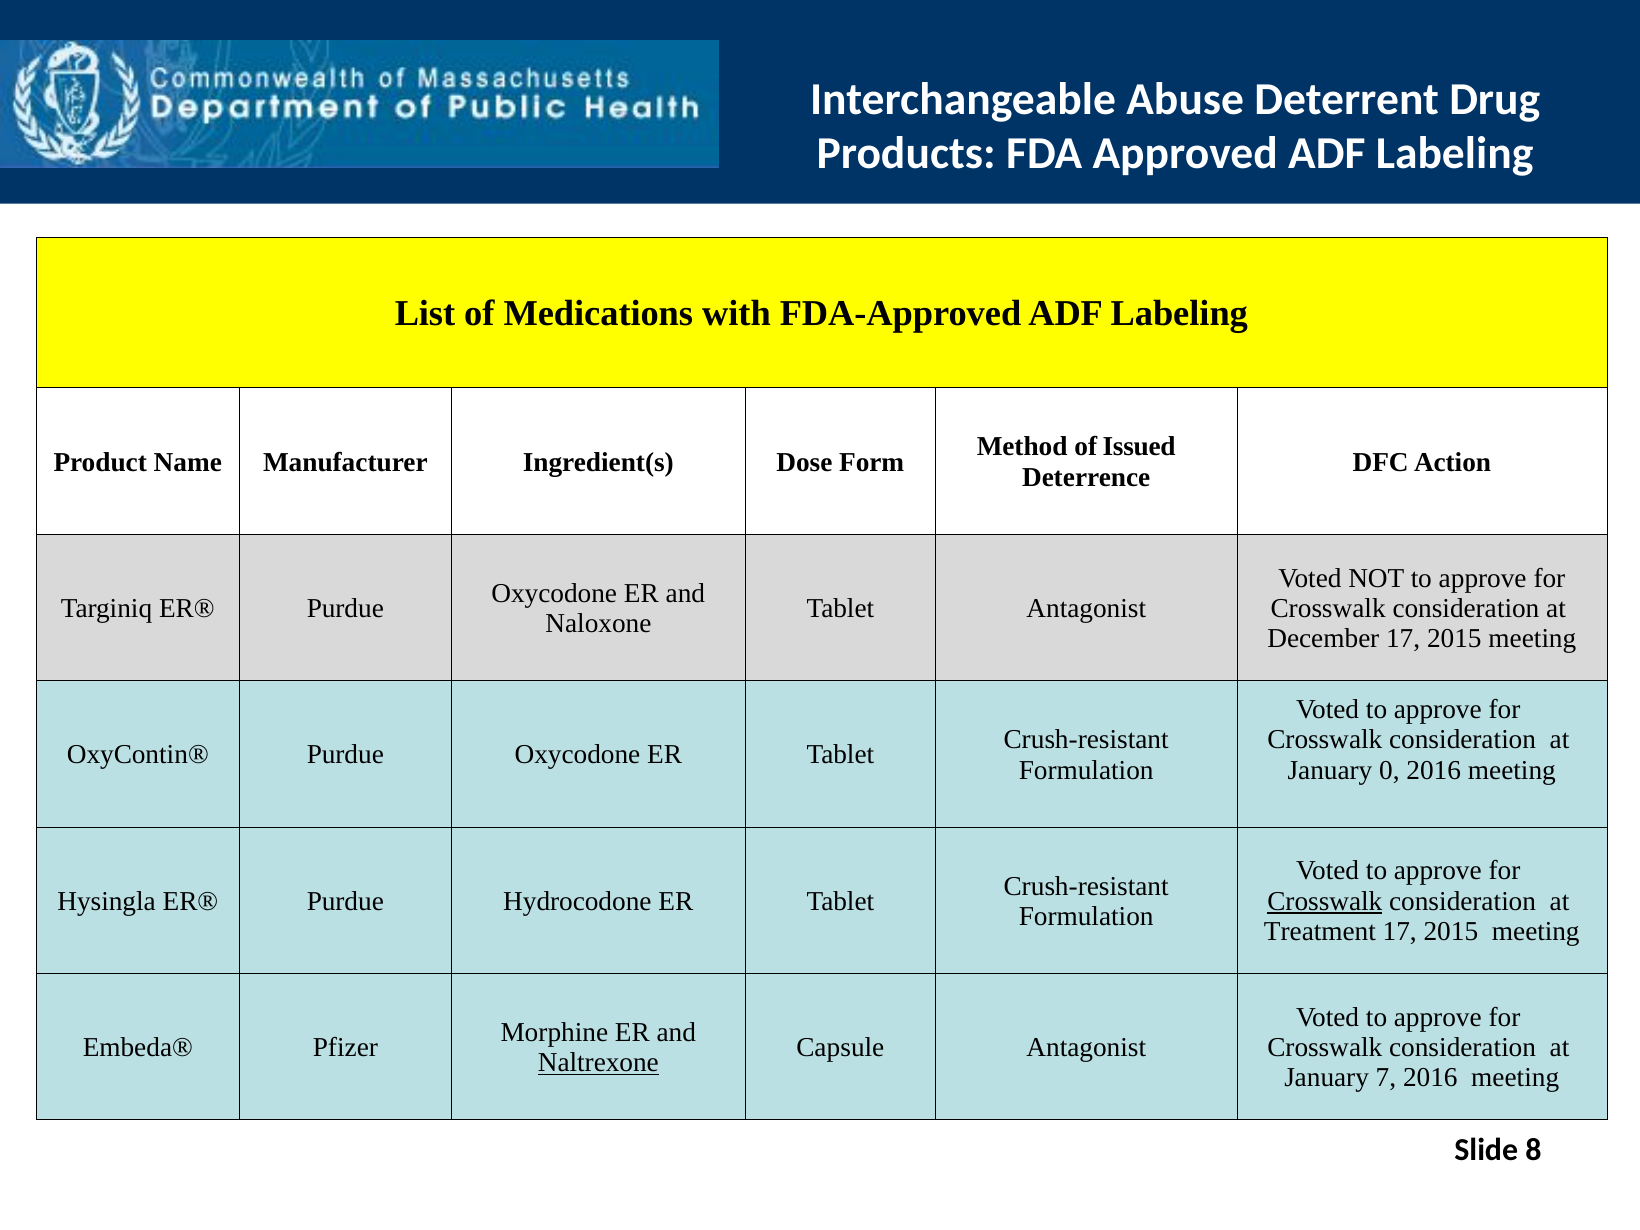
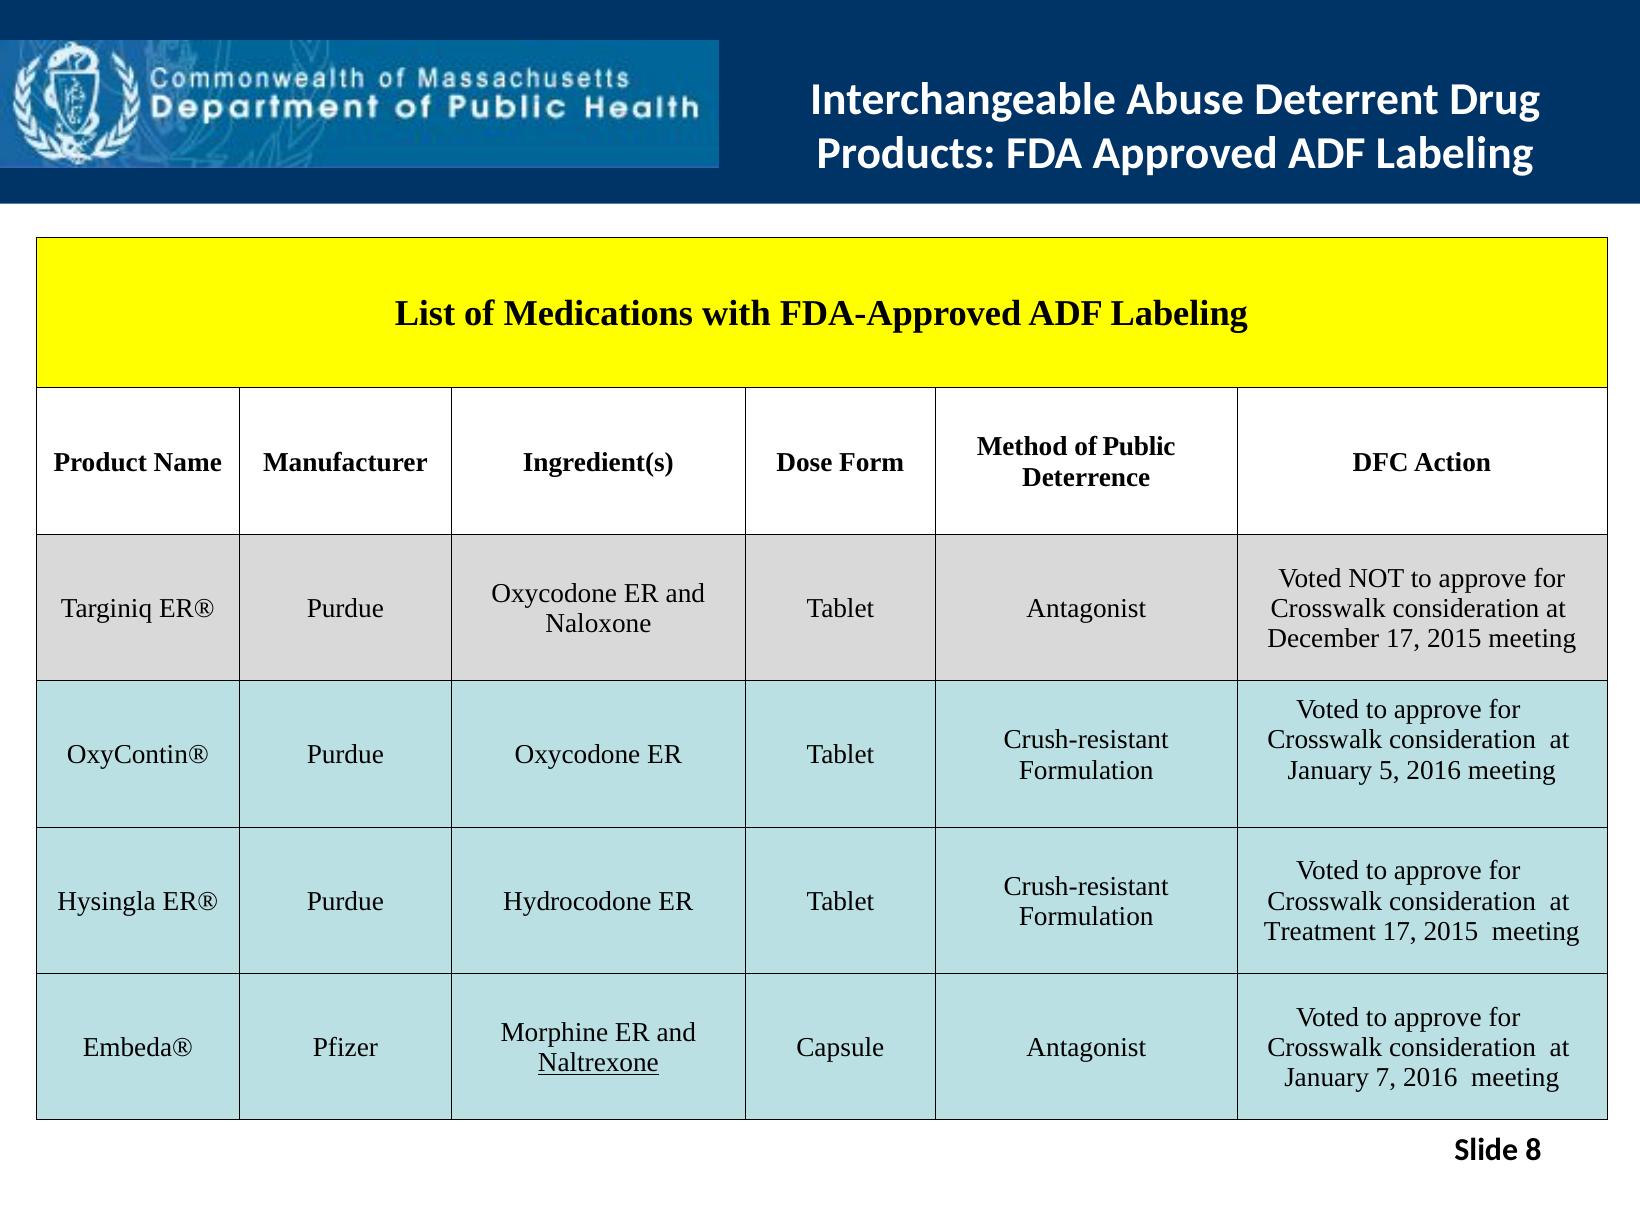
Issued: Issued -> Public
0: 0 -> 5
Crosswalk at (1325, 901) underline: present -> none
